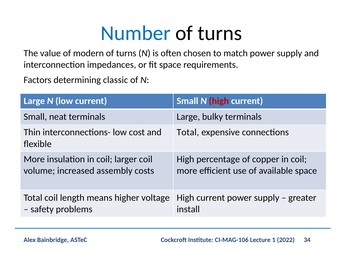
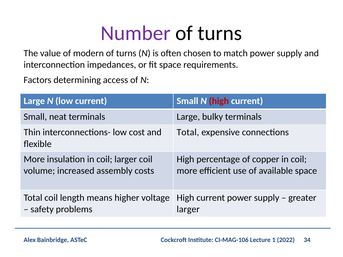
Number colour: blue -> purple
classic: classic -> access
install at (188, 210): install -> larger
